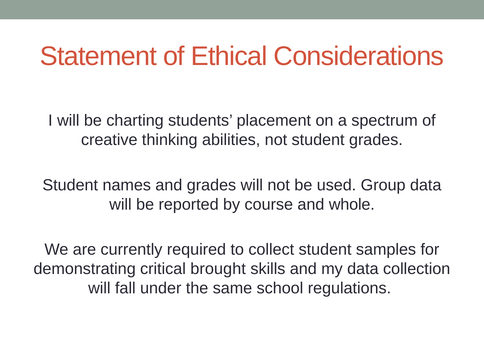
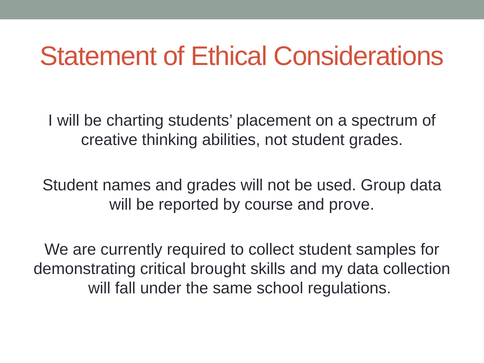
whole: whole -> prove
